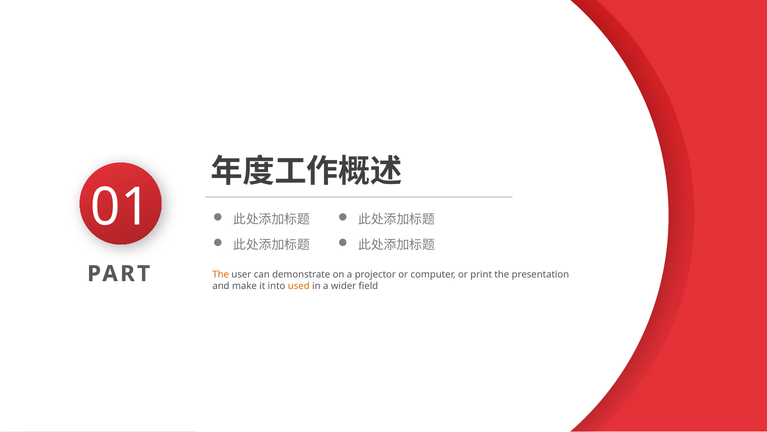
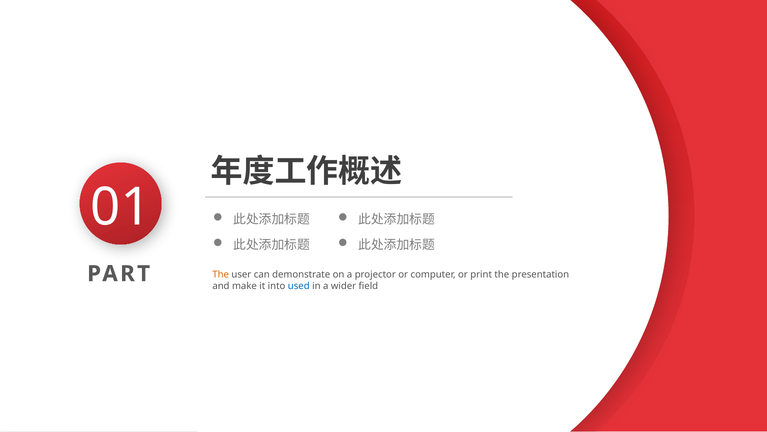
used colour: orange -> blue
